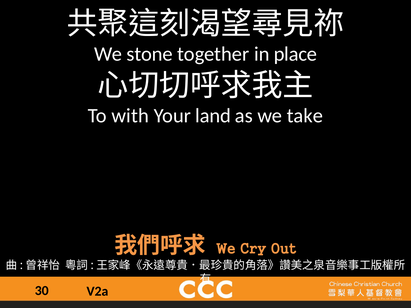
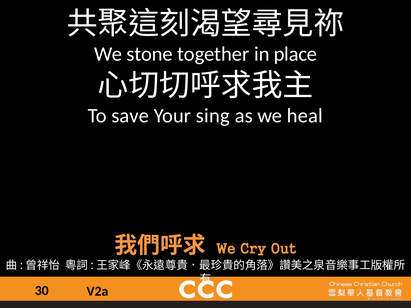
with: with -> save
land: land -> sing
take: take -> heal
